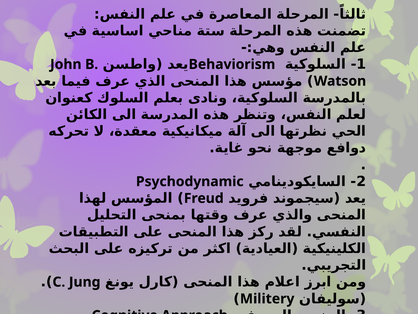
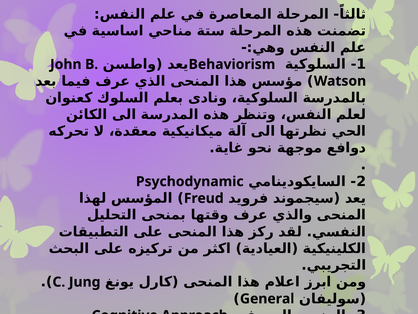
Militery: Militery -> General
